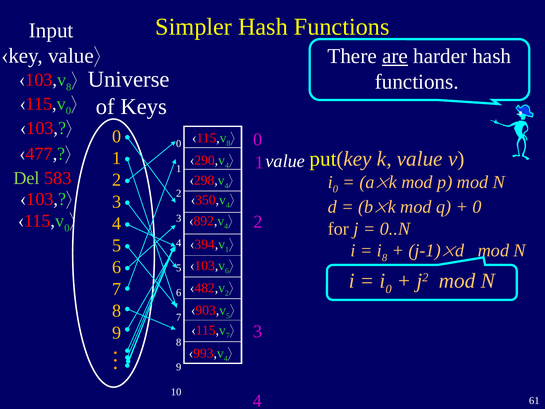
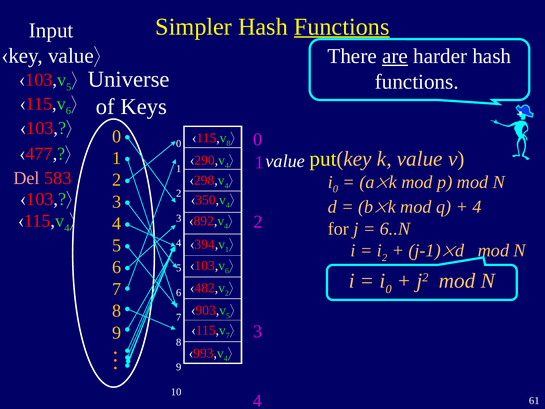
Functions at (342, 27) underline: none -> present
8 at (69, 87): 8 -> 5
0 at (68, 111): 0 -> 6
Del colour: light green -> pink
0 at (477, 207): 0 -> 4
0 at (67, 228): 0 -> 4
0..N: 0..N -> 6..N
i 8: 8 -> 2
